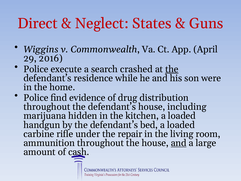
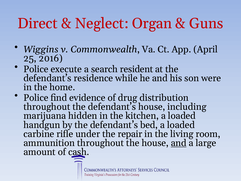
States: States -> Organ
29: 29 -> 25
crashed: crashed -> resident
the at (172, 69) underline: present -> none
